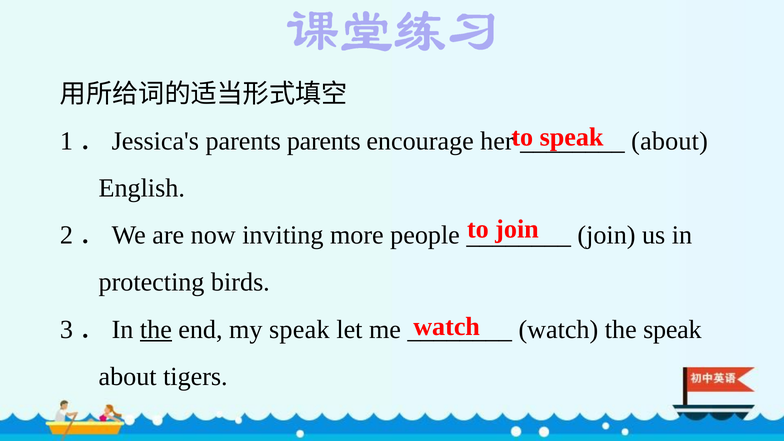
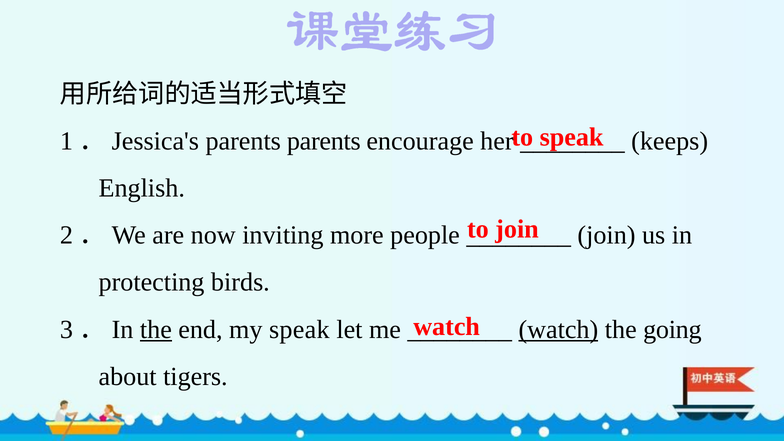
about at (670, 141): about -> keeps
watch at (558, 329) underline: none -> present
the speak: speak -> going
